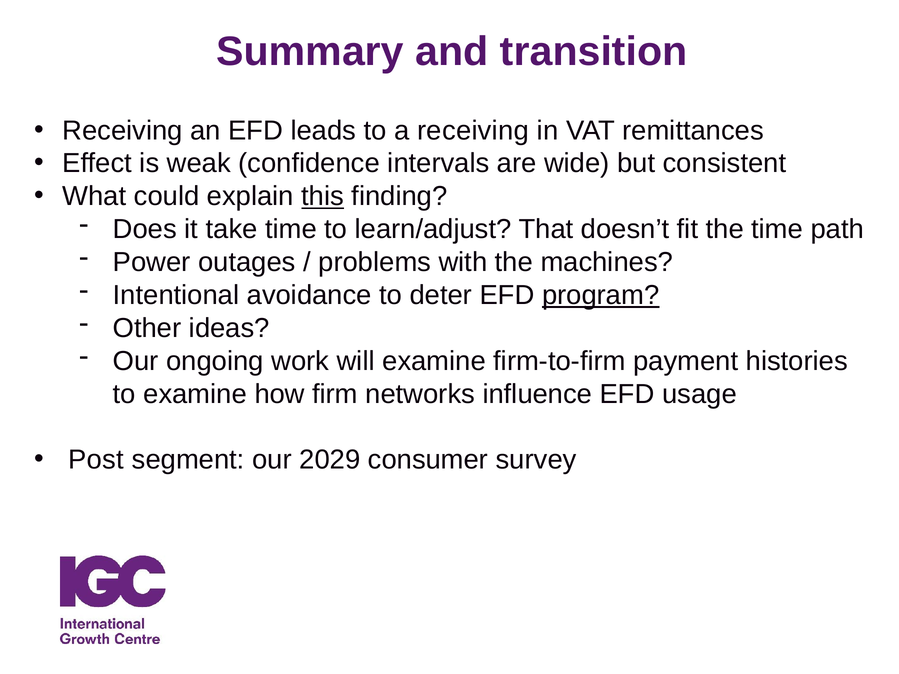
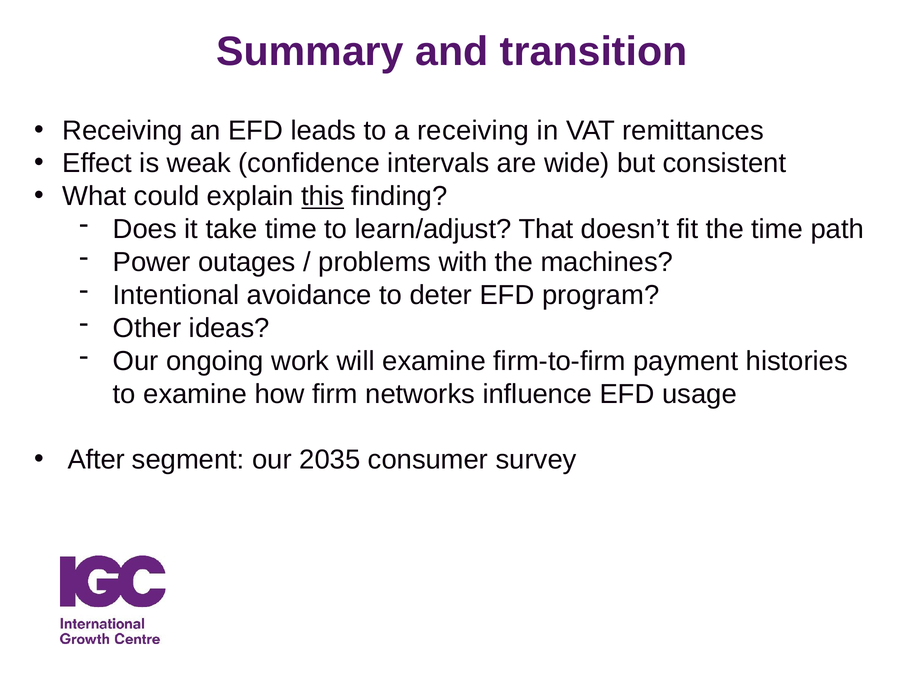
program underline: present -> none
Post: Post -> After
2029: 2029 -> 2035
